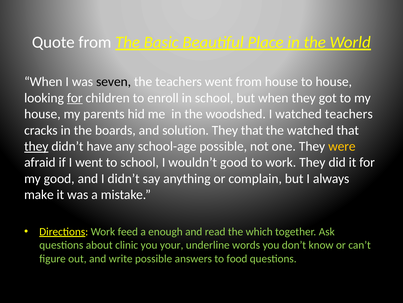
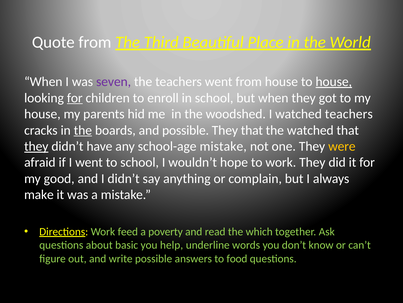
Basic: Basic -> Third
seven colour: black -> purple
house at (334, 82) underline: none -> present
the at (83, 130) underline: none -> present
and solution: solution -> possible
school-age possible: possible -> mistake
wouldn’t good: good -> hope
enough: enough -> poverty
clinic: clinic -> basic
your: your -> help
